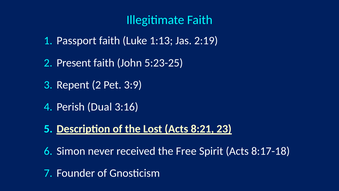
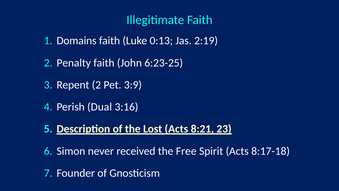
Passport: Passport -> Domains
1:13: 1:13 -> 0:13
Present: Present -> Penalty
5:23-25: 5:23-25 -> 6:23-25
